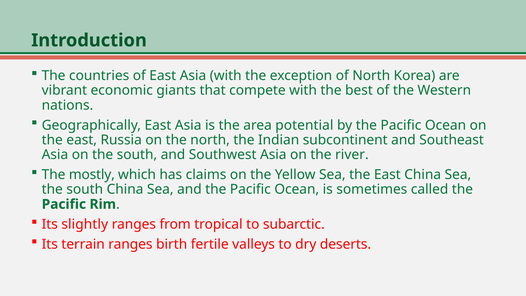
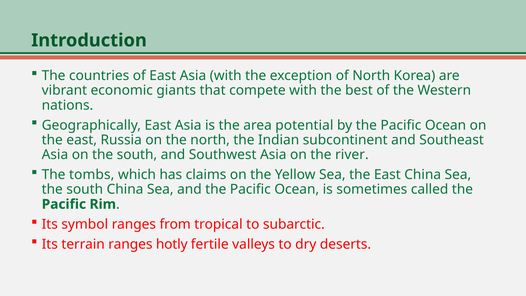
mostly: mostly -> tombs
slightly: slightly -> symbol
birth: birth -> hotly
